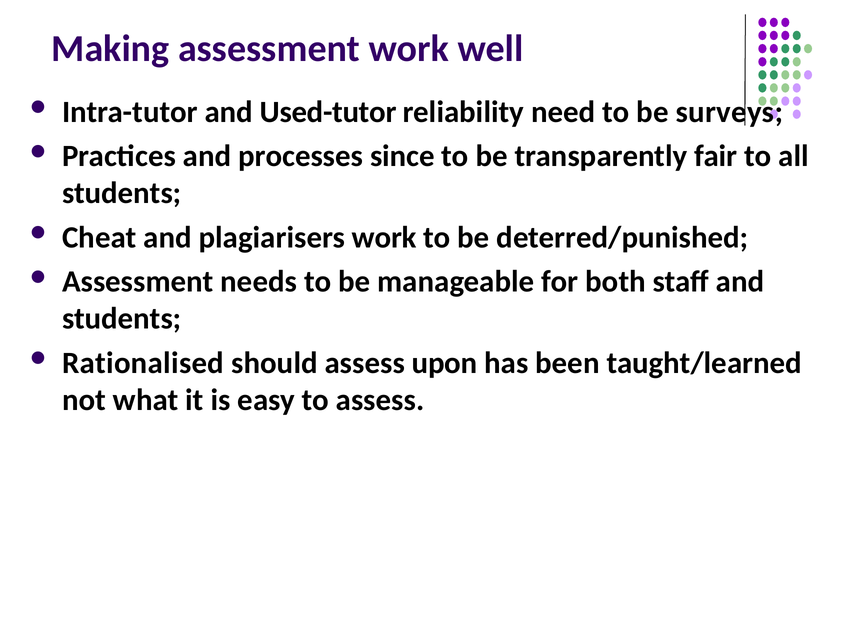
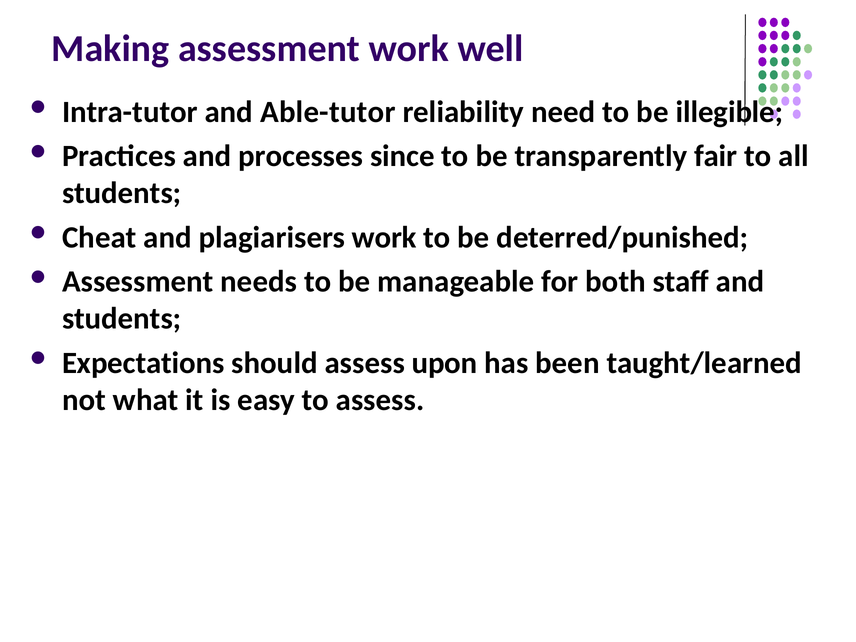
Used-tutor: Used-tutor -> Able-tutor
surveys: surveys -> illegible
Rationalised: Rationalised -> Expectations
